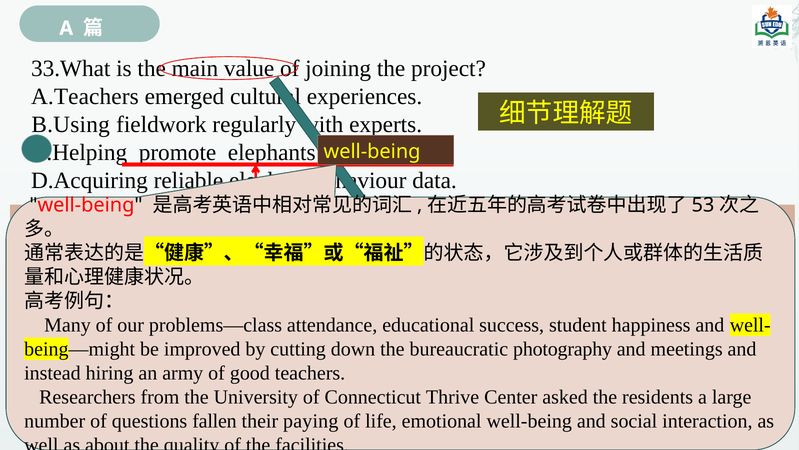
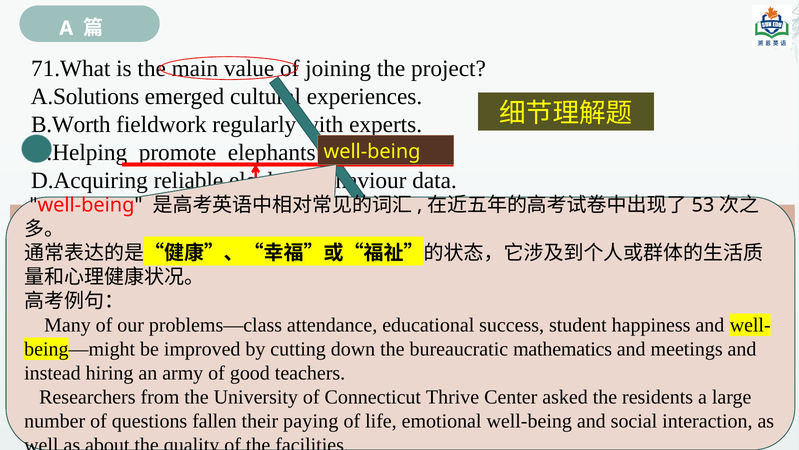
33.What: 33.What -> 71.What
A.Teachers: A.Teachers -> A.Solutions
B.Using: B.Using -> B.Worth
photography: photography -> mathematics
